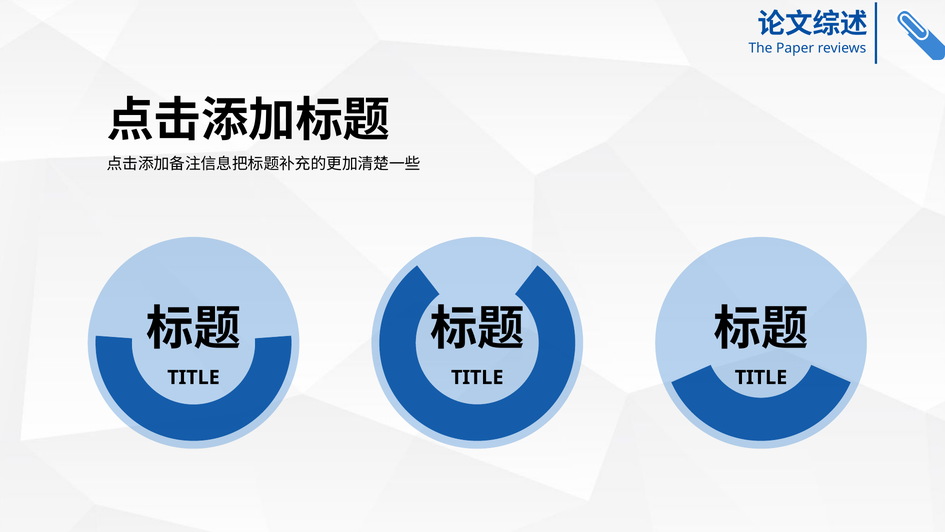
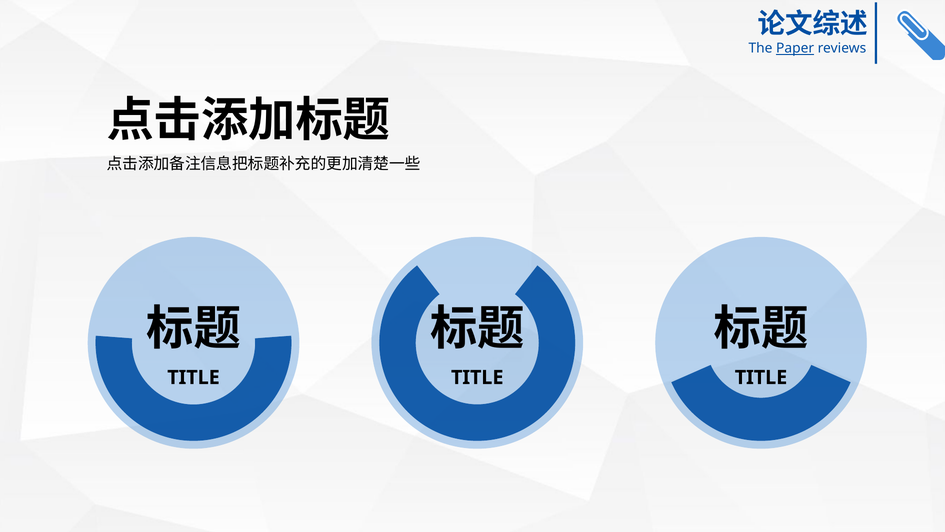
Paper underline: none -> present
